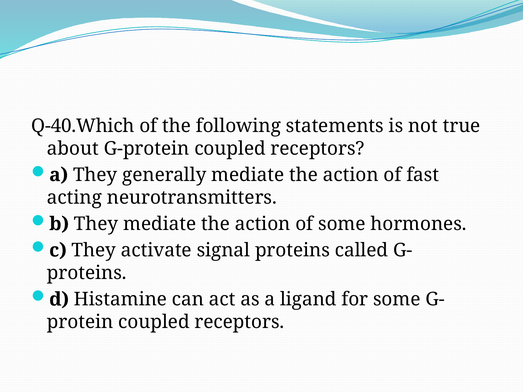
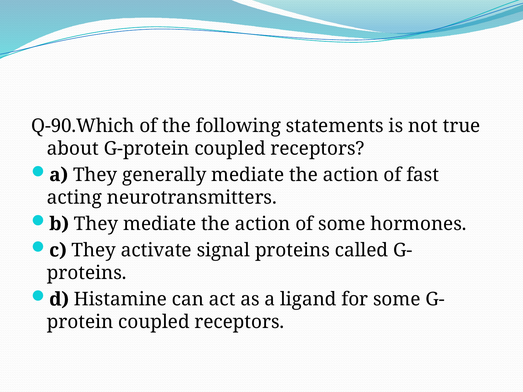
Q-40.Which: Q-40.Which -> Q-90.Which
